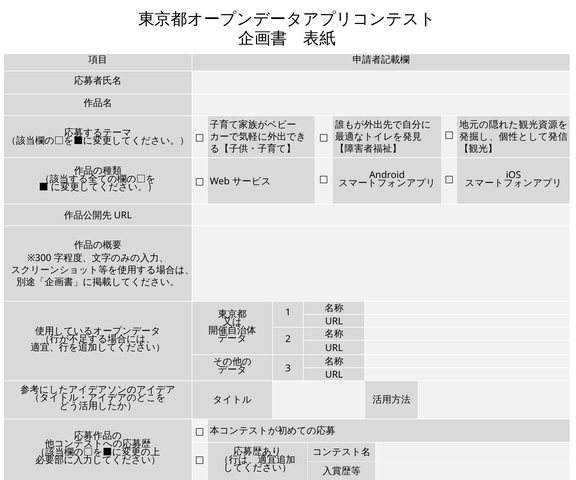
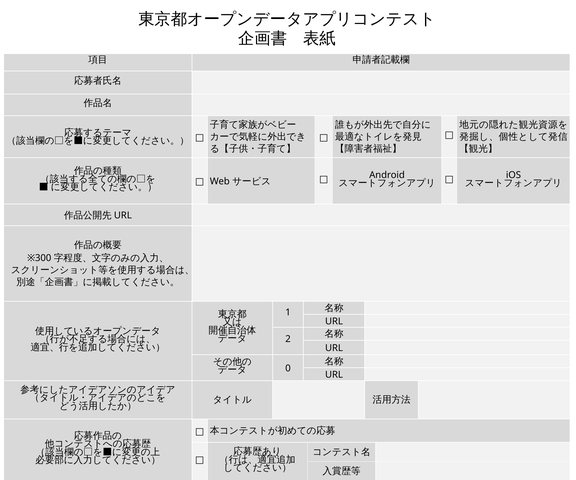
3: 3 -> 0
